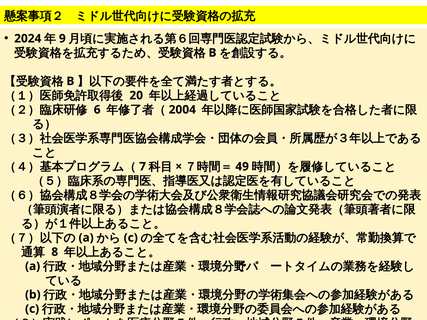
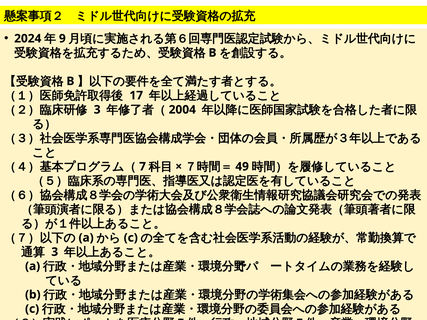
20: 20 -> 17
6 at (97, 110): 6 -> 3
8 at (55, 252): 8 -> 3
